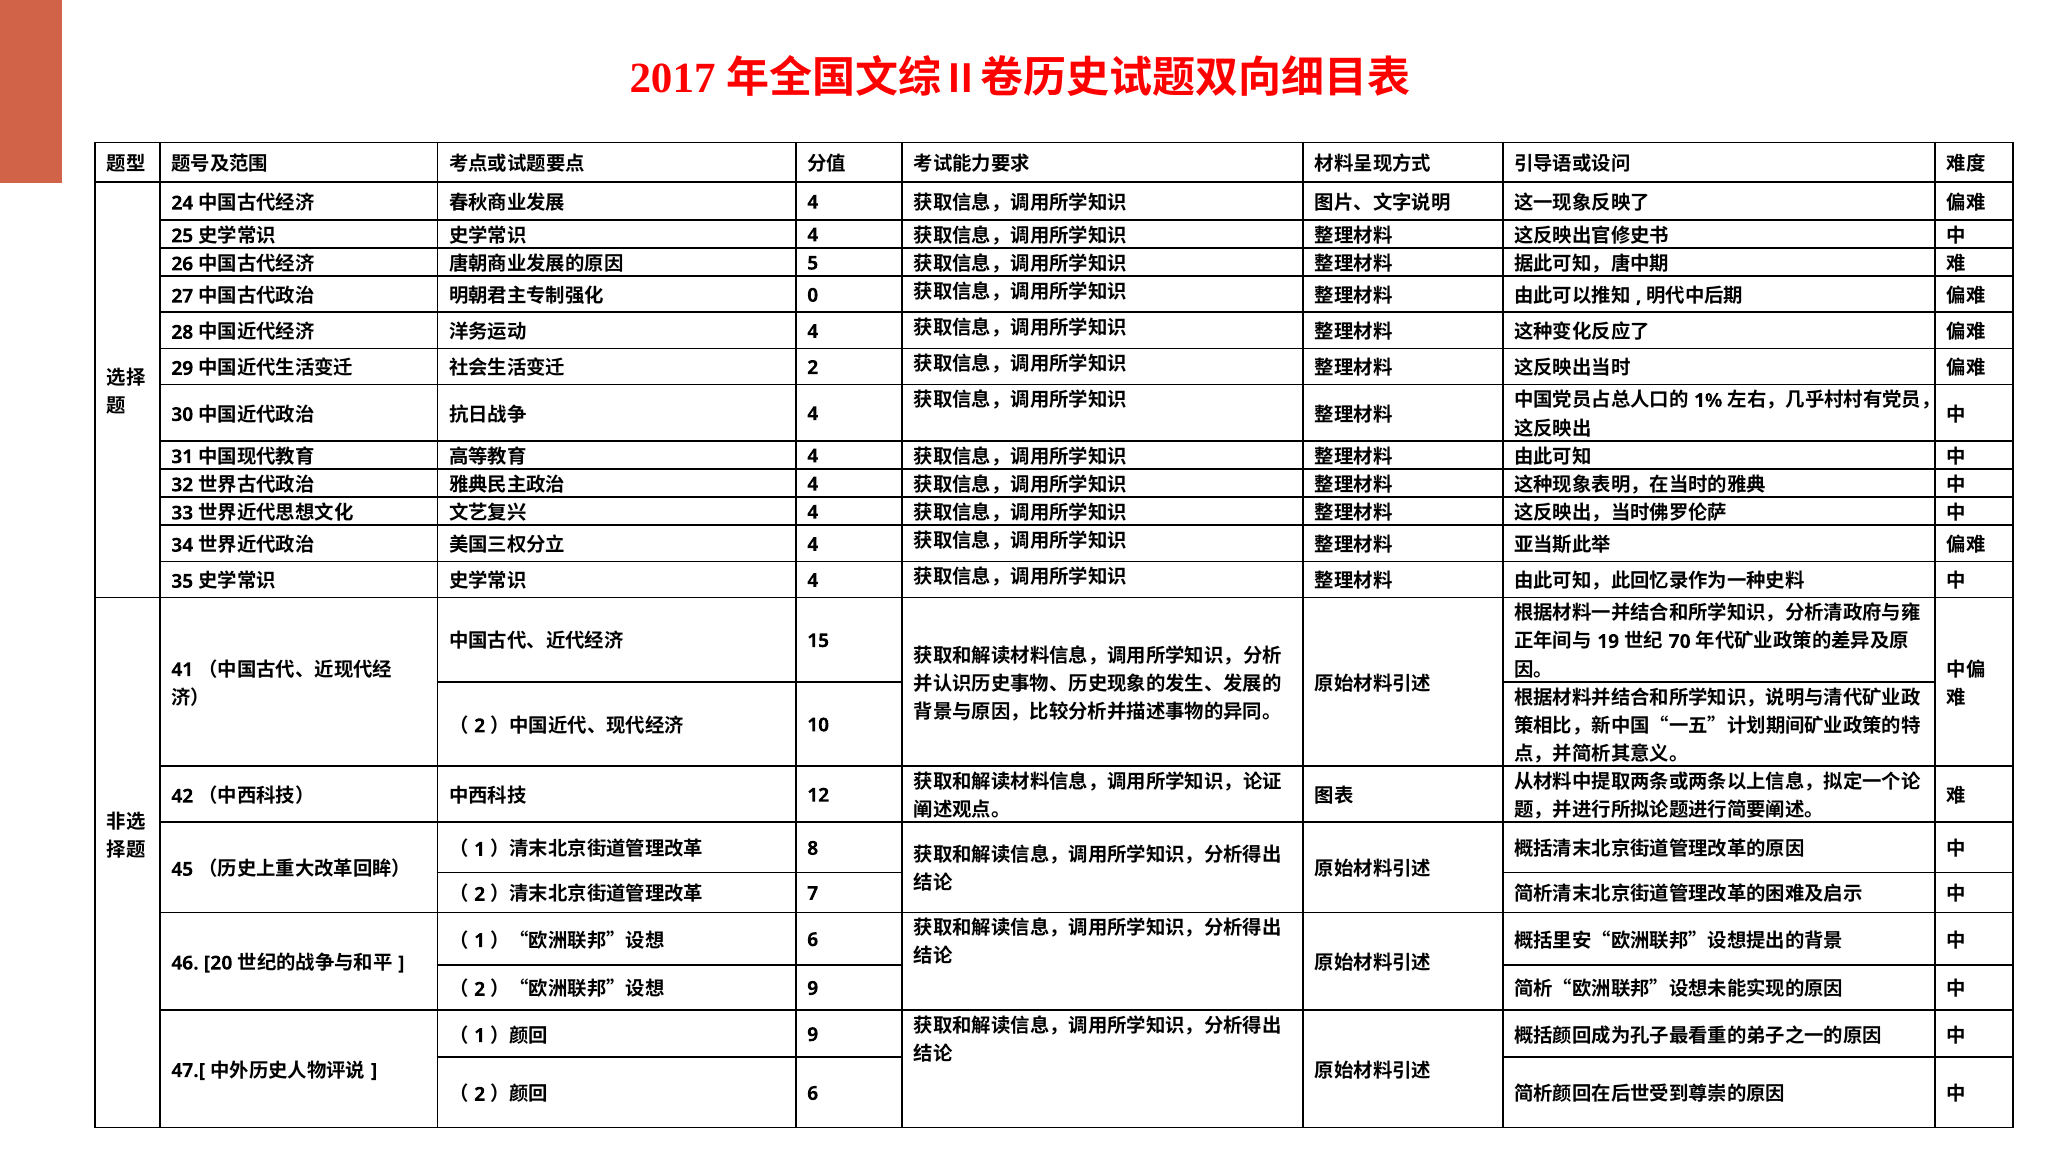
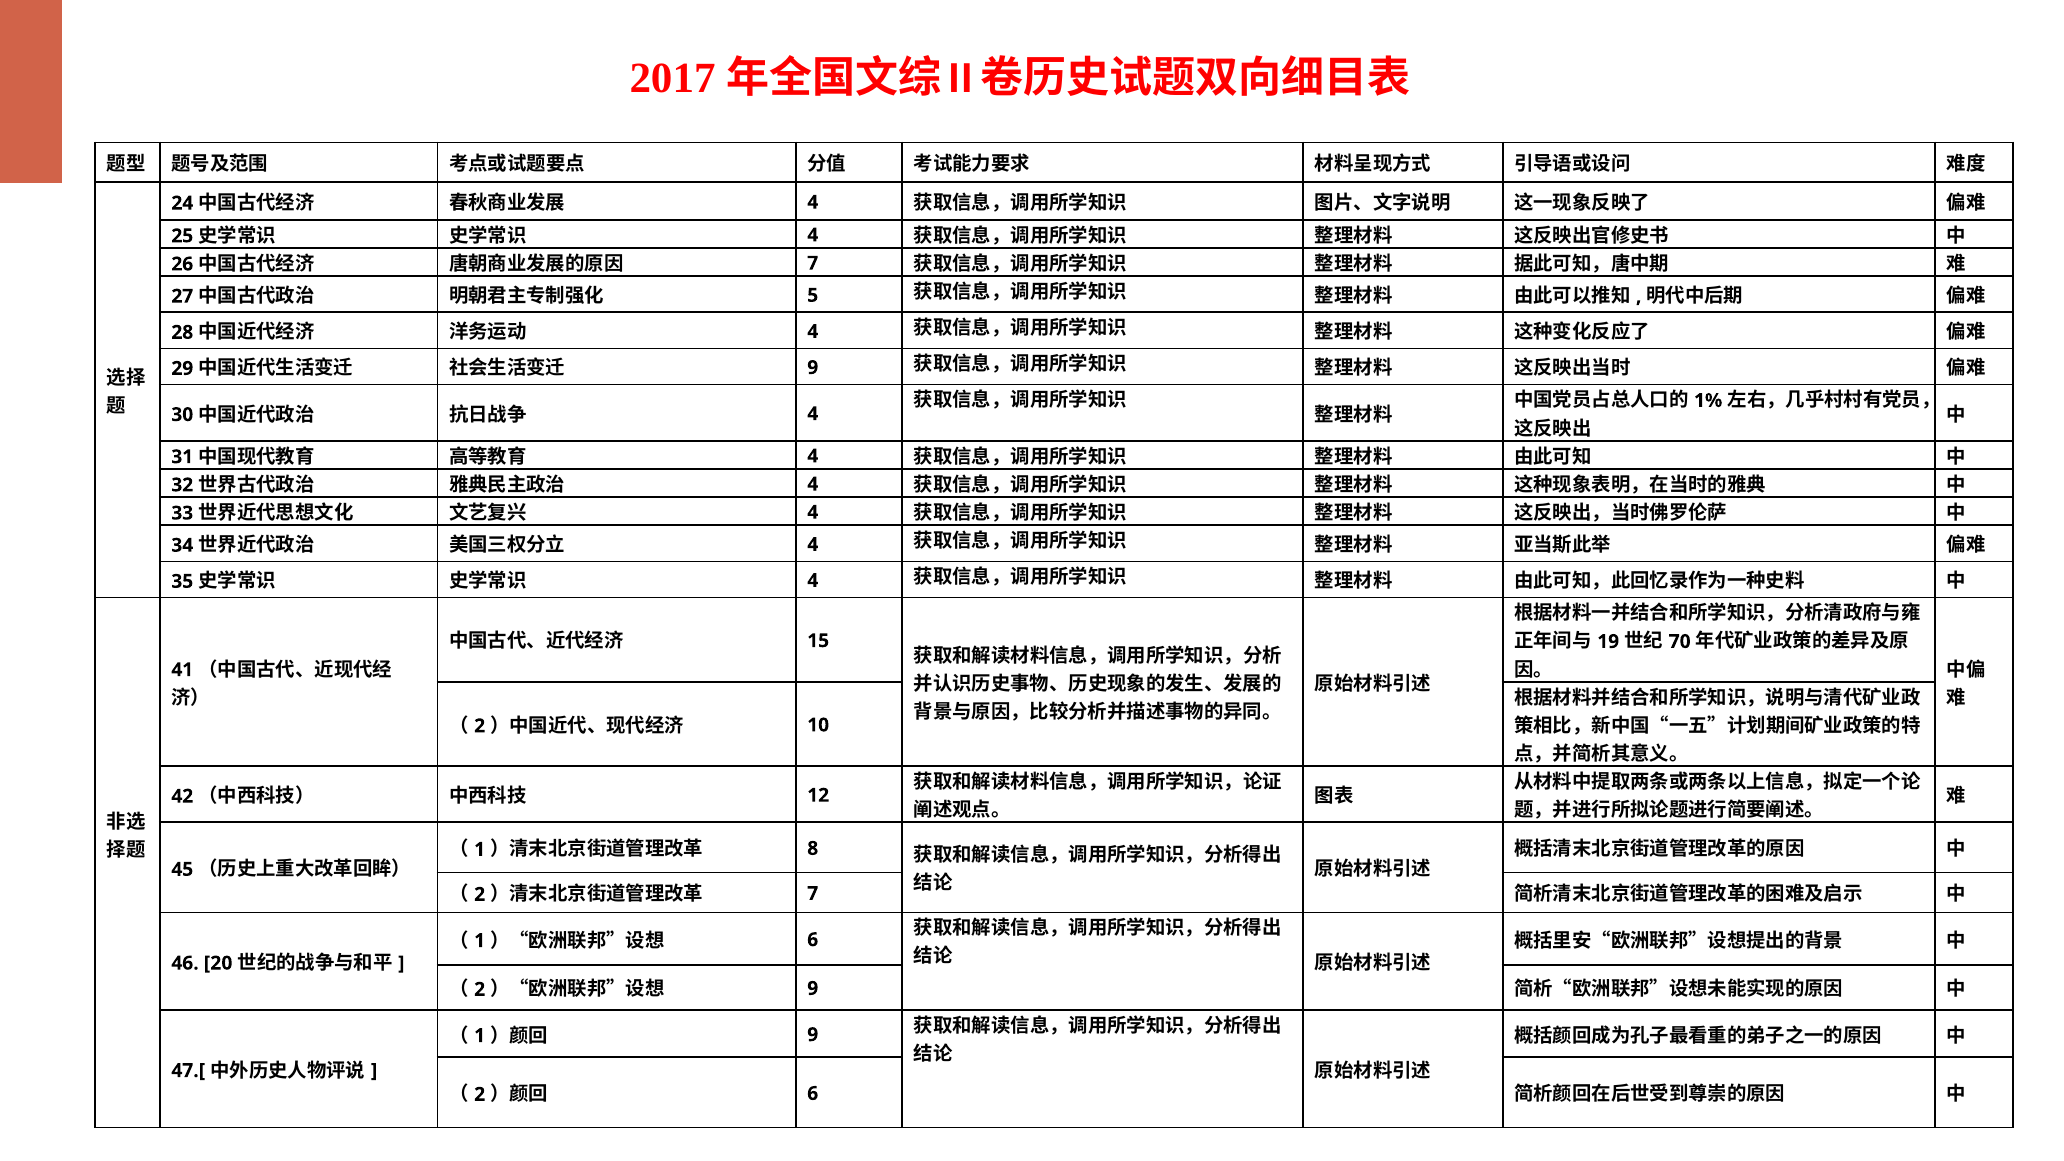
5 at (813, 263): 5 -> 7
0: 0 -> 5
2 at (813, 368): 2 -> 9
